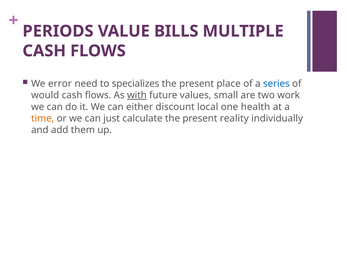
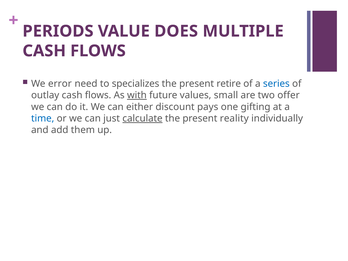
BILLS: BILLS -> DOES
place: place -> retire
would: would -> outlay
work: work -> offer
local: local -> pays
health: health -> gifting
time colour: orange -> blue
calculate underline: none -> present
